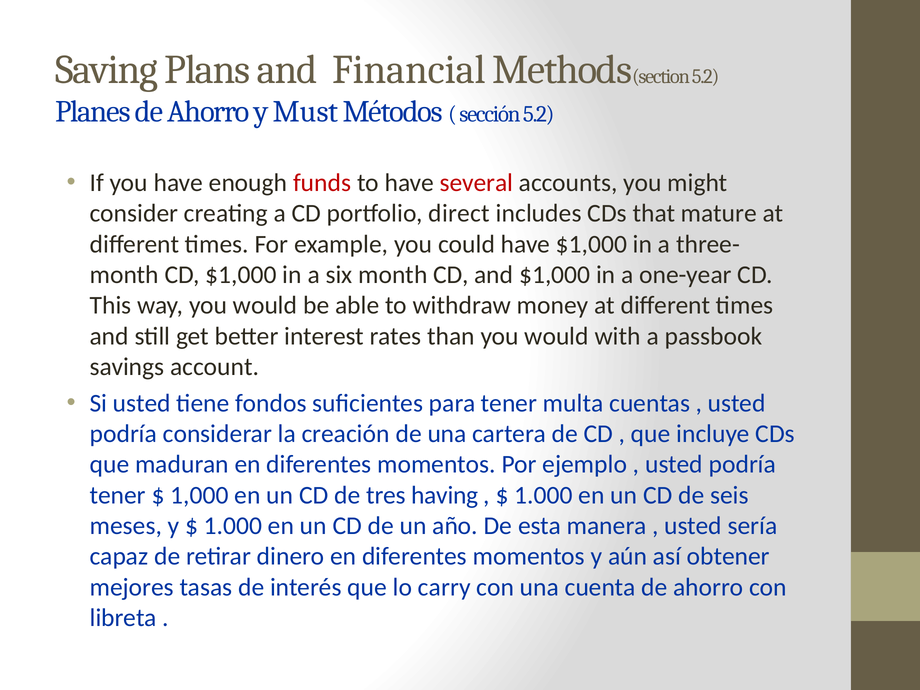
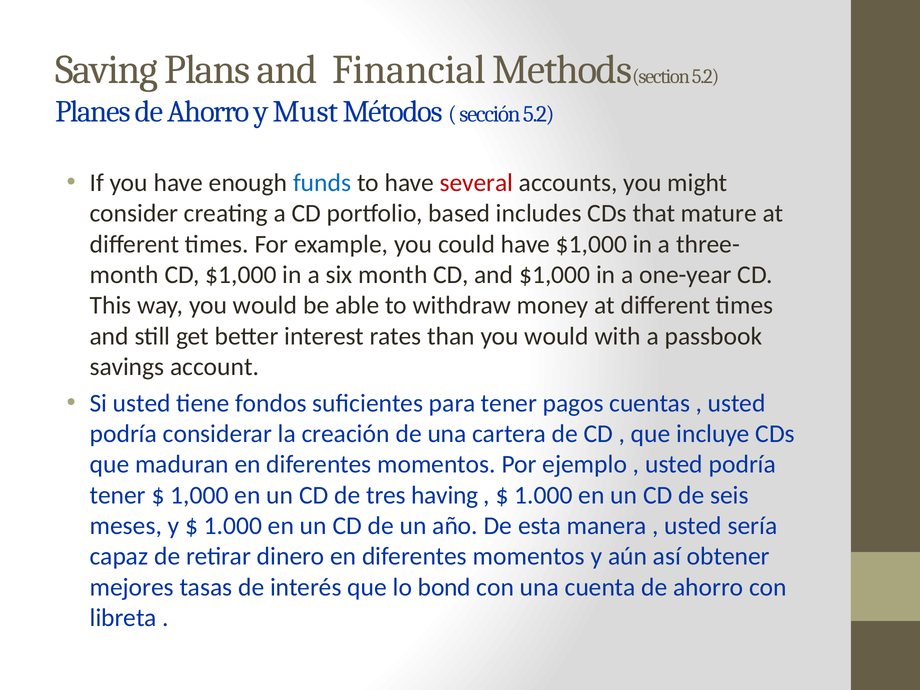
funds colour: red -> blue
direct: direct -> based
multa: multa -> pagos
carry: carry -> bond
